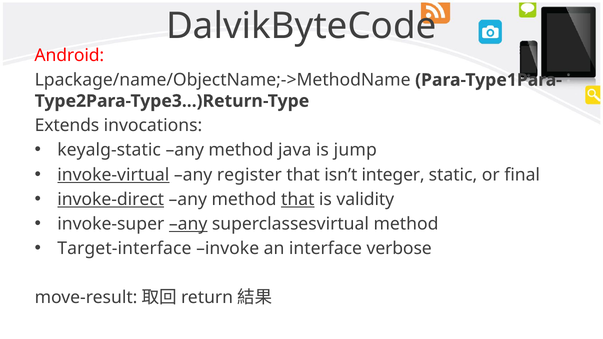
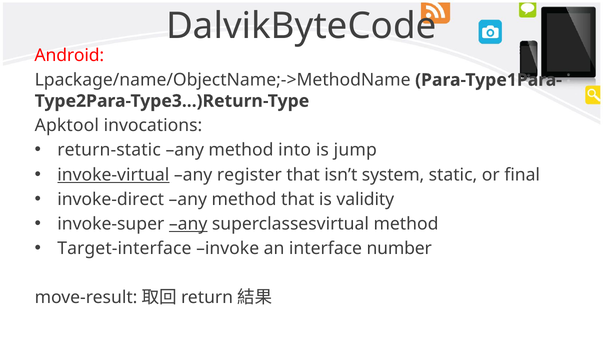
Extends: Extends -> Apktool
keyalg-static: keyalg-static -> return-static
java: java -> into
integer: integer -> system
invoke-direct underline: present -> none
that at (298, 199) underline: present -> none
verbose: verbose -> number
